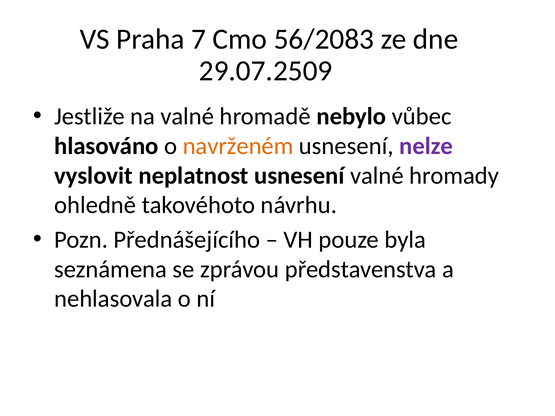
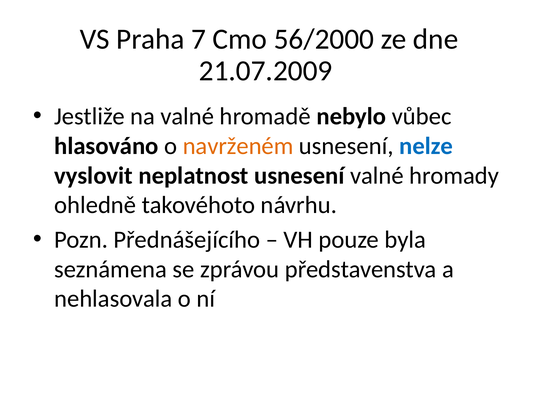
56/2083: 56/2083 -> 56/2000
29.07.2509: 29.07.2509 -> 21.07.2009
nelze colour: purple -> blue
